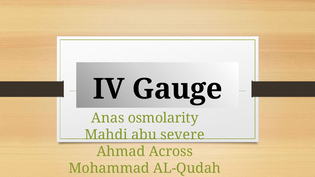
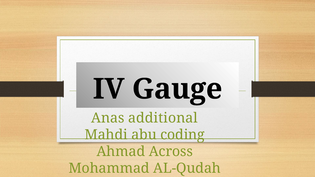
osmolarity: osmolarity -> additional
severe: severe -> coding
